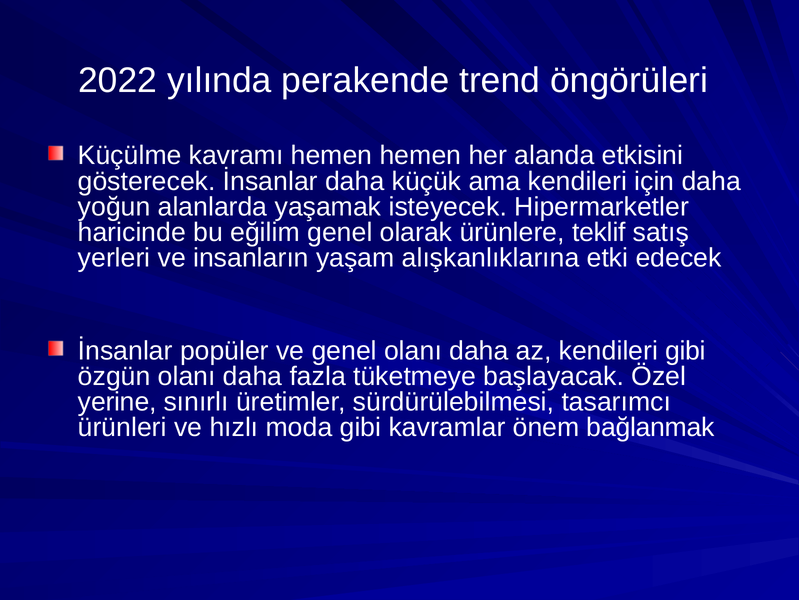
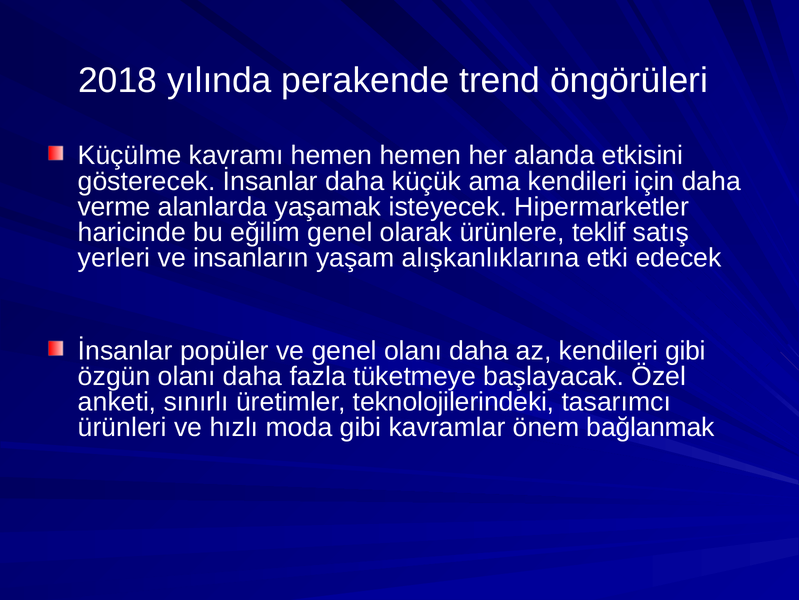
2022: 2022 -> 2018
yoğun: yoğun -> verme
yerine: yerine -> anketi
sürdürülebilmesi: sürdürülebilmesi -> teknolojilerindeki
